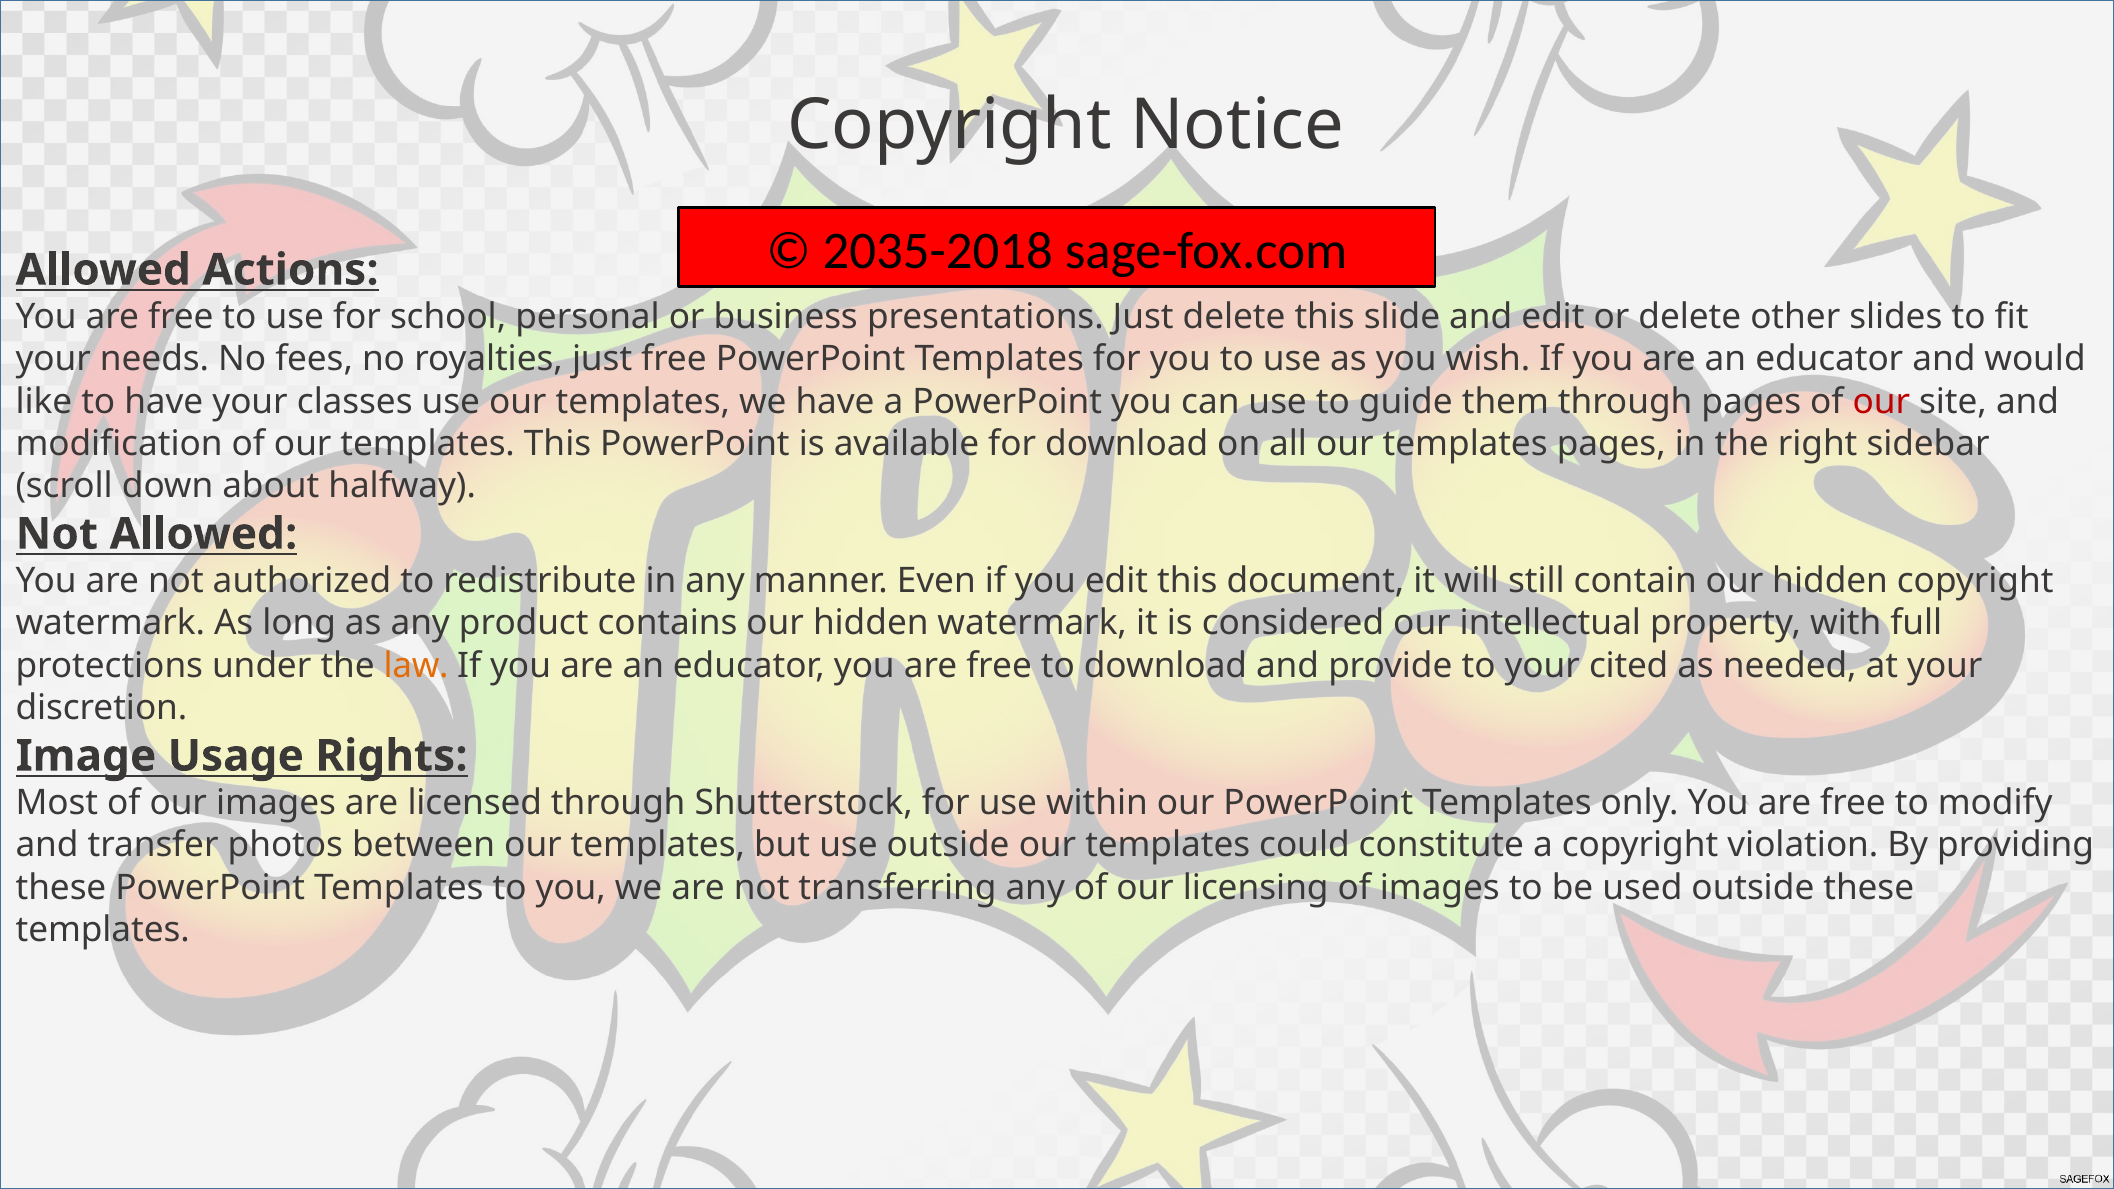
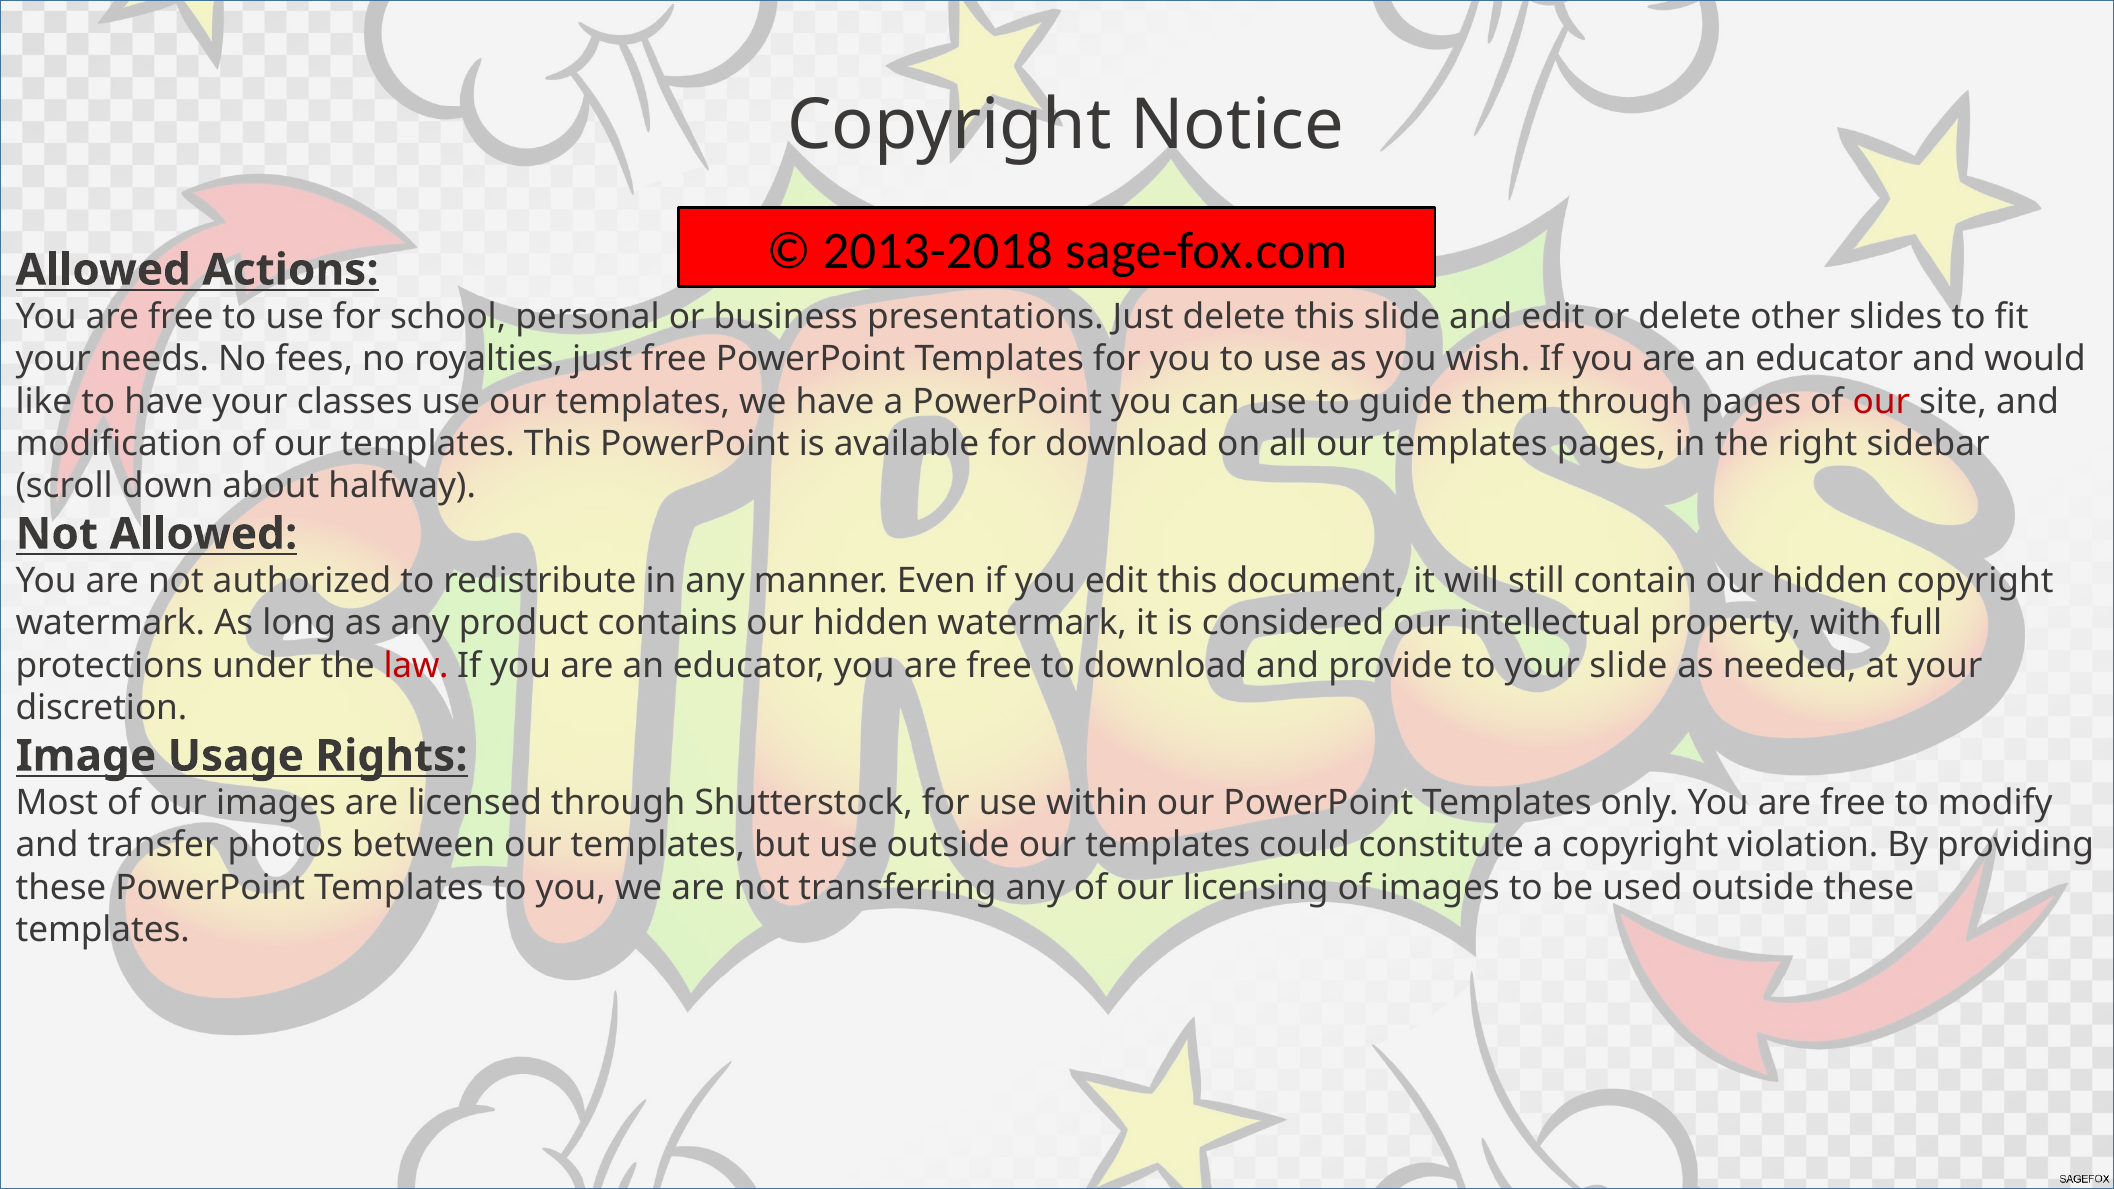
2035-2018: 2035-2018 -> 2013-2018
law colour: orange -> red
your cited: cited -> slide
